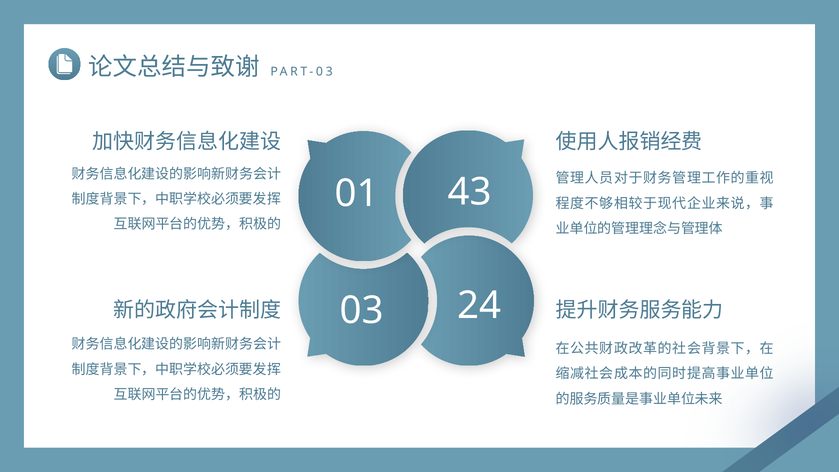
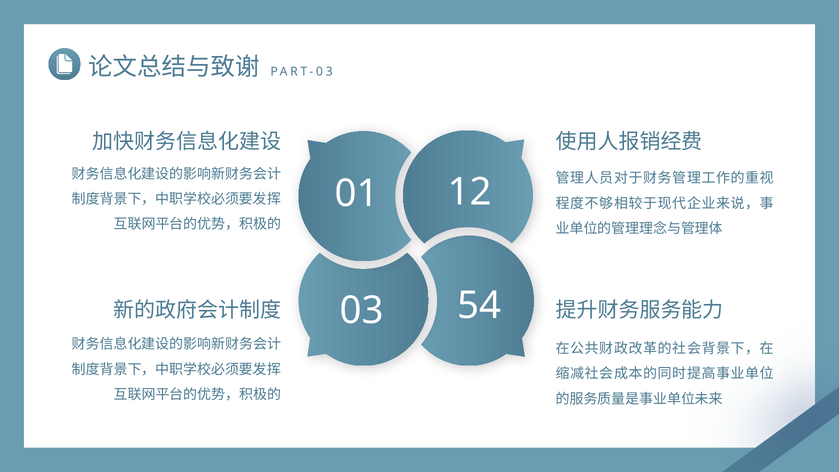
43: 43 -> 12
24: 24 -> 54
